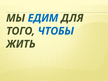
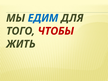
ЧТОБЫ colour: blue -> red
